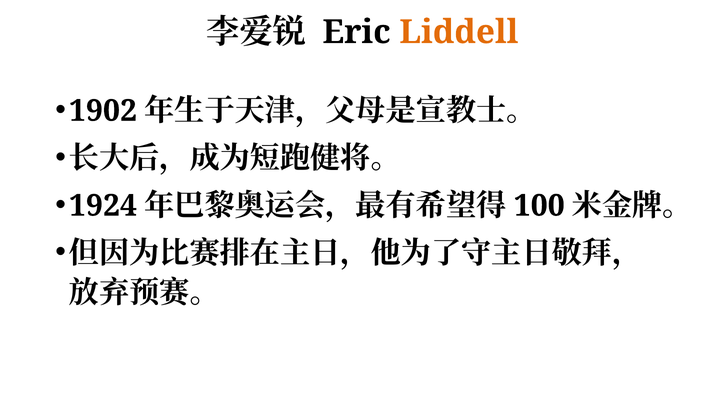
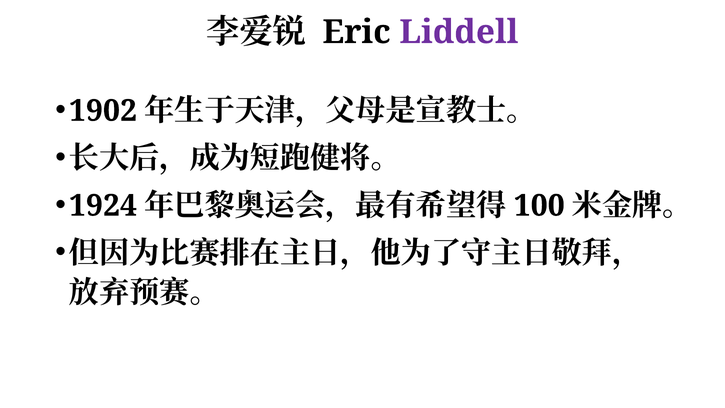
Liddell colour: orange -> purple
